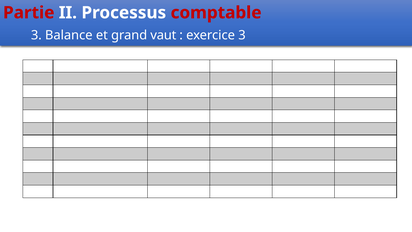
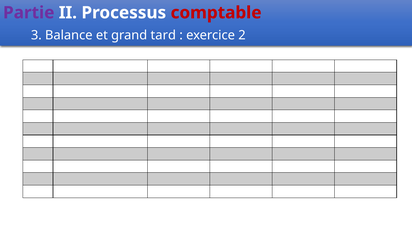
Partie colour: red -> purple
vaut: vaut -> tard
exercice 3: 3 -> 2
